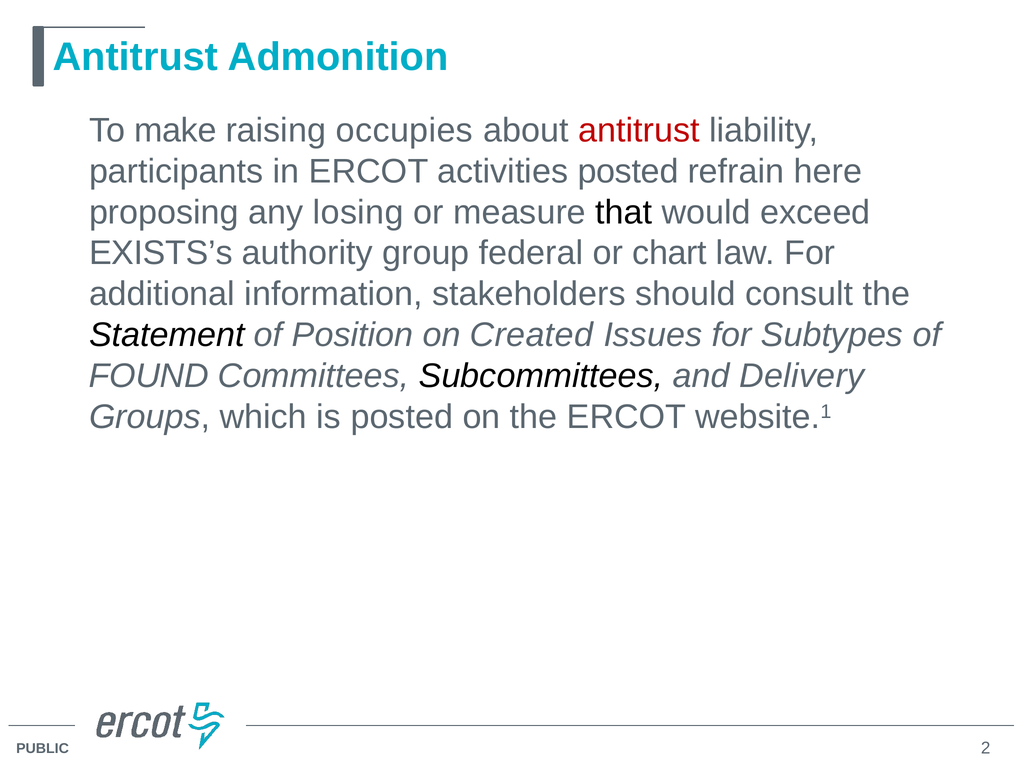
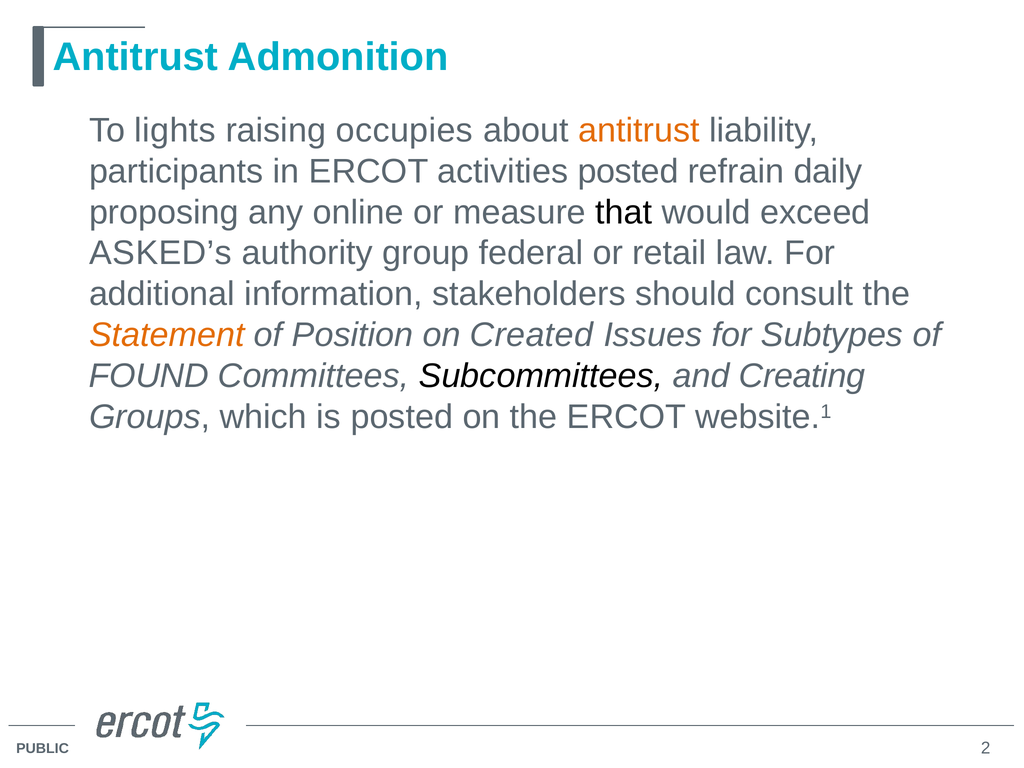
make: make -> lights
antitrust at (639, 130) colour: red -> orange
here: here -> daily
losing: losing -> online
EXISTS’s: EXISTS’s -> ASKED’s
chart: chart -> retail
Statement colour: black -> orange
Delivery: Delivery -> Creating
